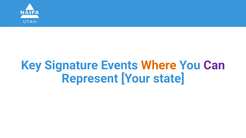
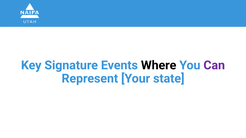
Where colour: orange -> black
